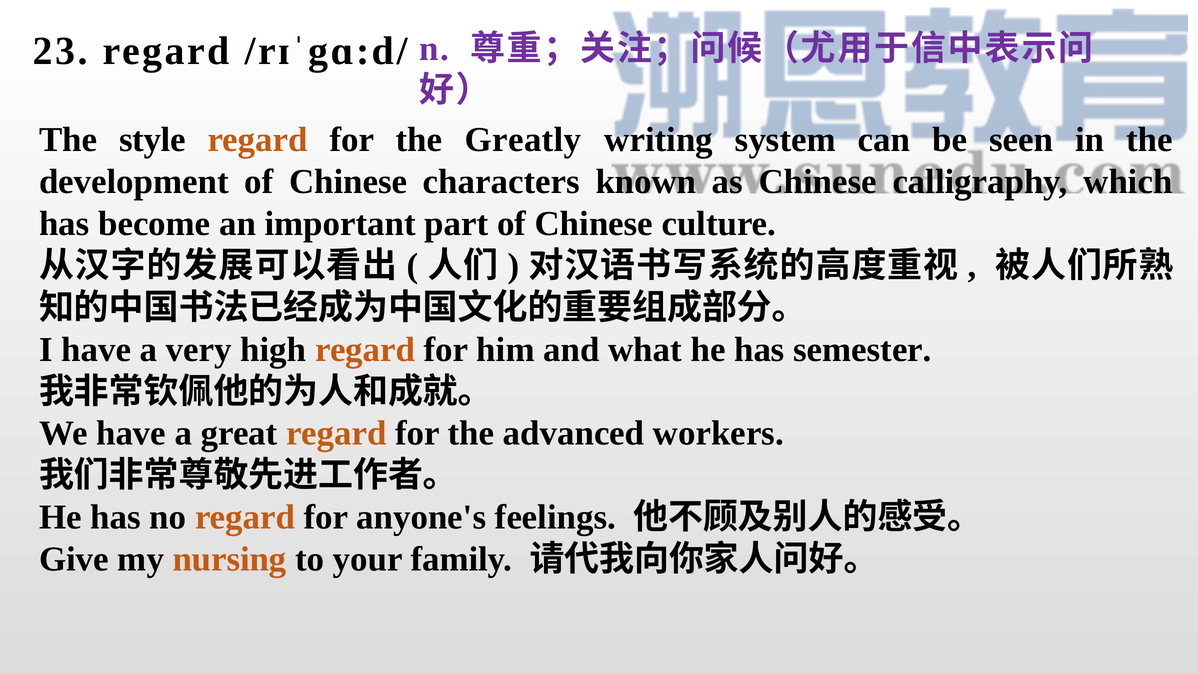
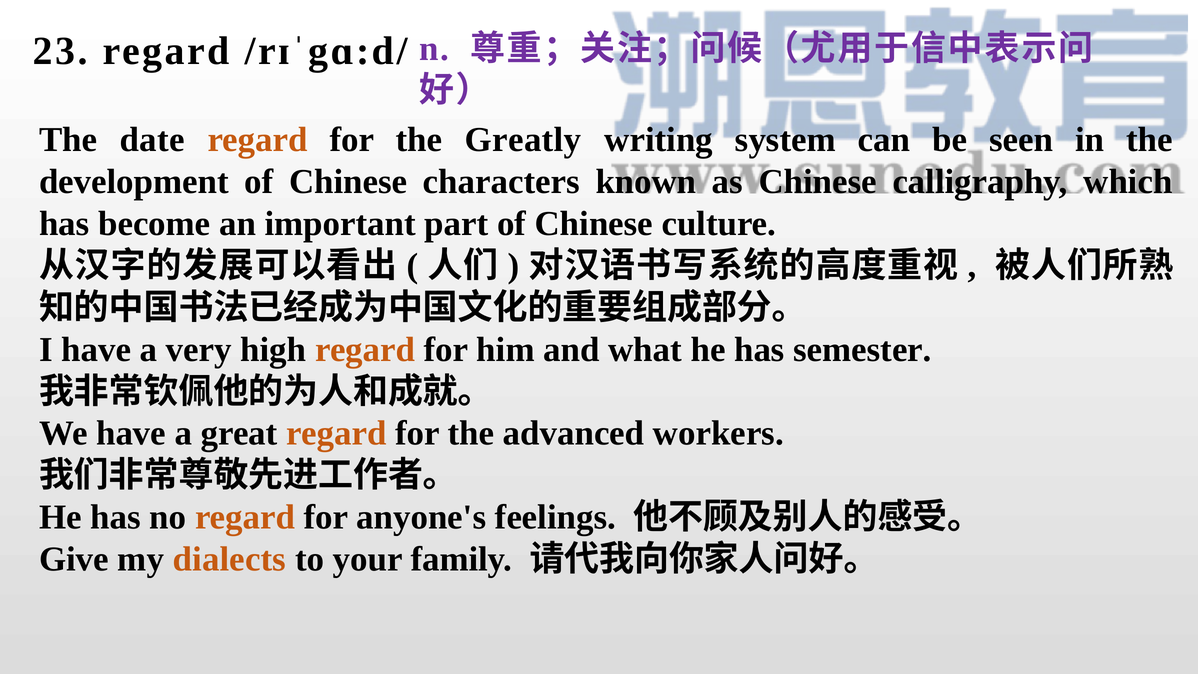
style: style -> date
nursing: nursing -> dialects
